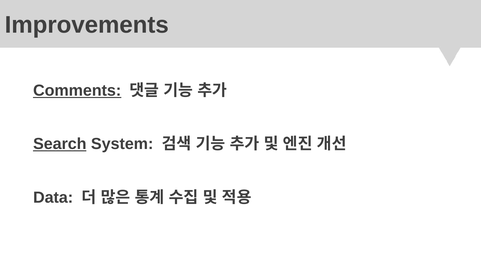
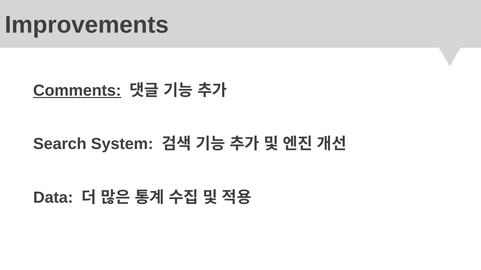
Search underline: present -> none
